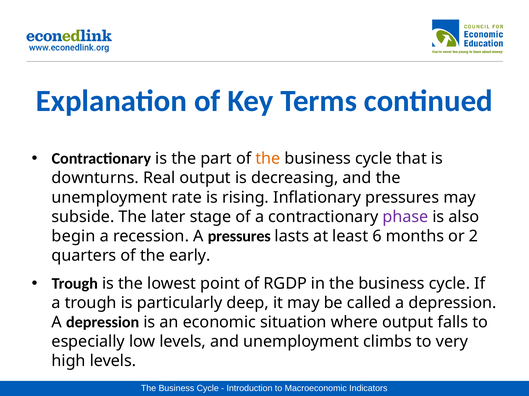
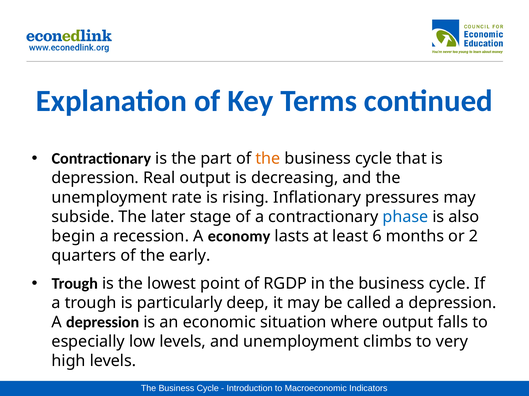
downturns at (95, 178): downturns -> depression
phase colour: purple -> blue
A pressures: pressures -> economy
